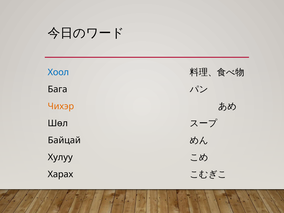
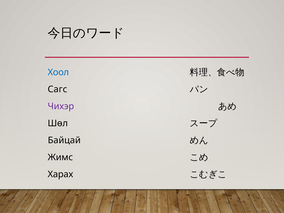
Бага: Бага -> Сагс
Чихэр colour: orange -> purple
Хулуу: Хулуу -> Жимс
